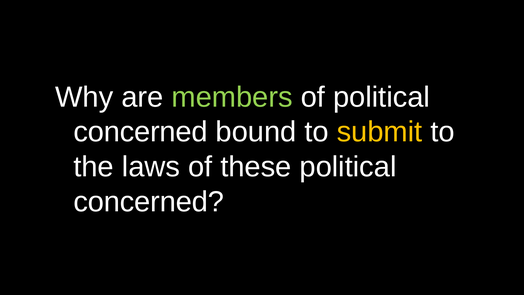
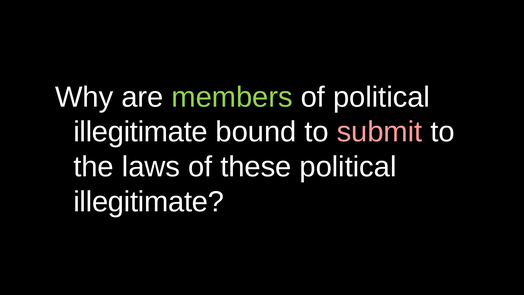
concerned at (141, 132): concerned -> illegitimate
submit colour: yellow -> pink
concerned at (149, 202): concerned -> illegitimate
